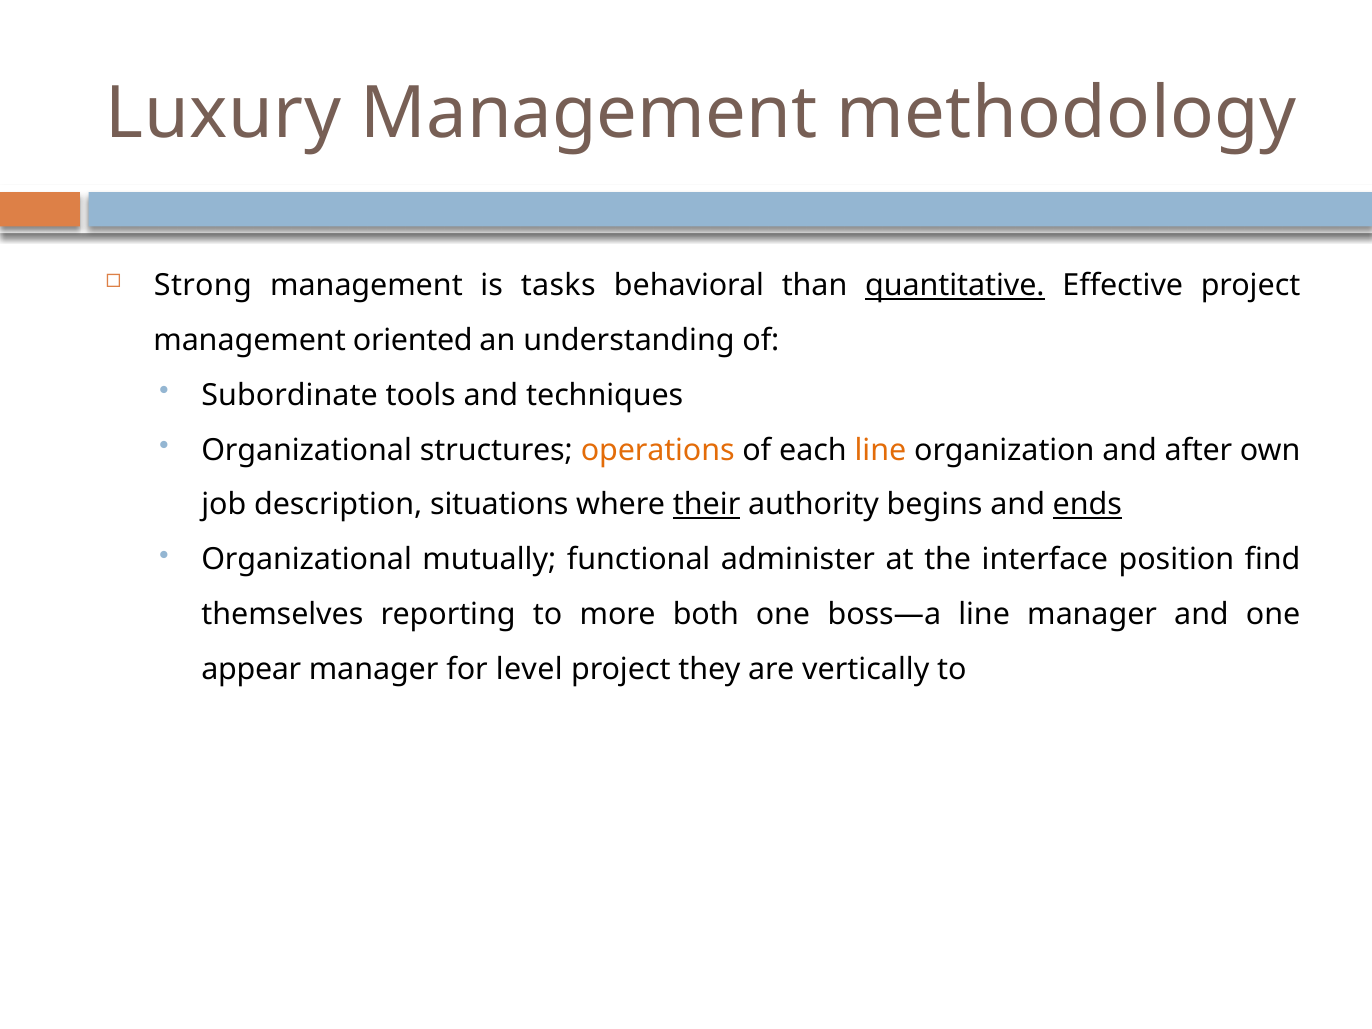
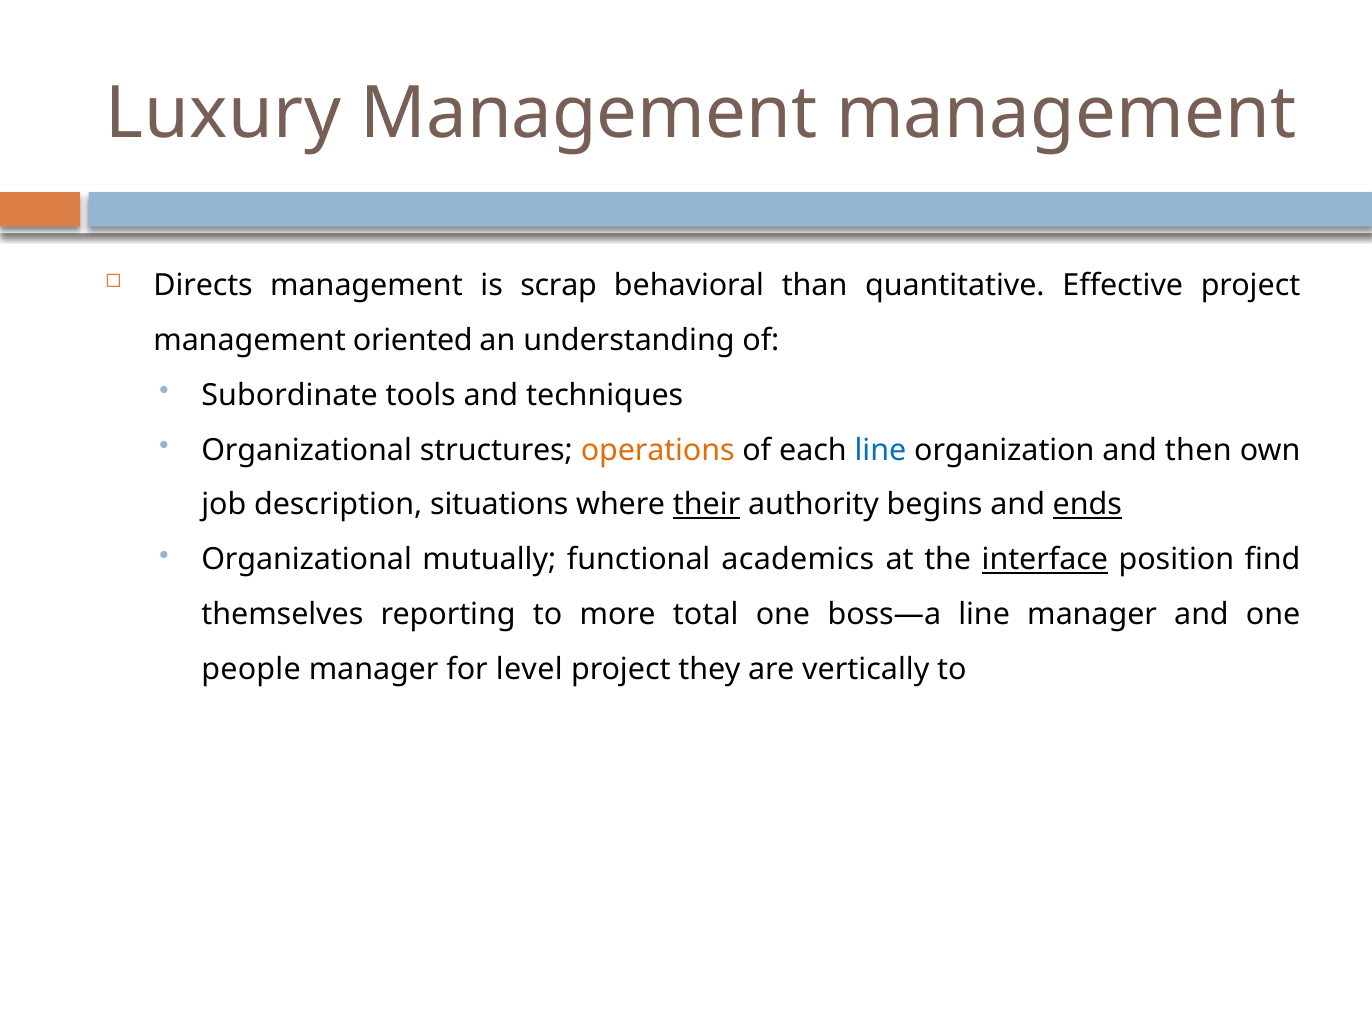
Management methodology: methodology -> management
Strong: Strong -> Directs
tasks: tasks -> scrap
quantitative underline: present -> none
line at (880, 450) colour: orange -> blue
after: after -> then
administer: administer -> academics
interface underline: none -> present
both: both -> total
appear: appear -> people
